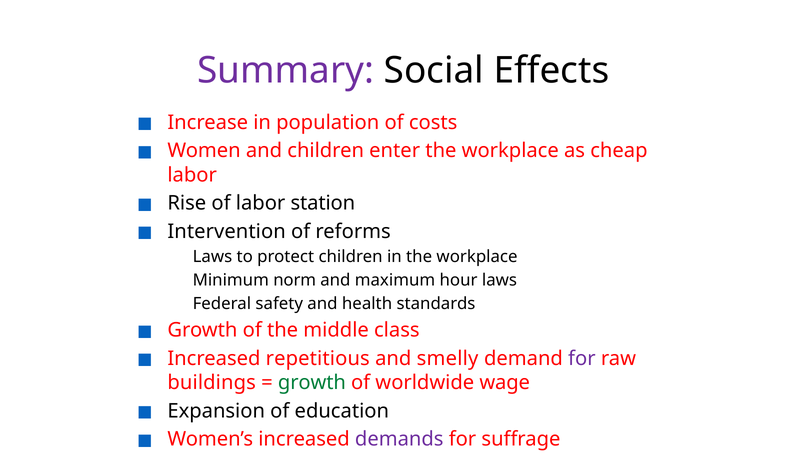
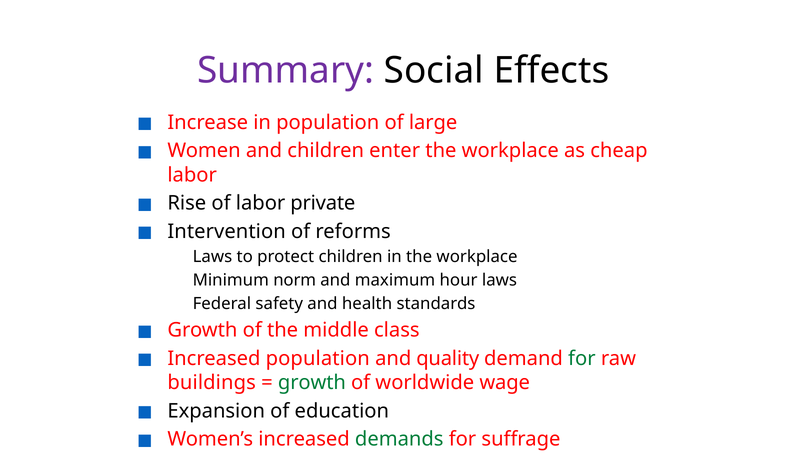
costs: costs -> large
station: station -> private
Increased repetitious: repetitious -> population
smelly: smelly -> quality
for at (582, 358) colour: purple -> green
demands colour: purple -> green
